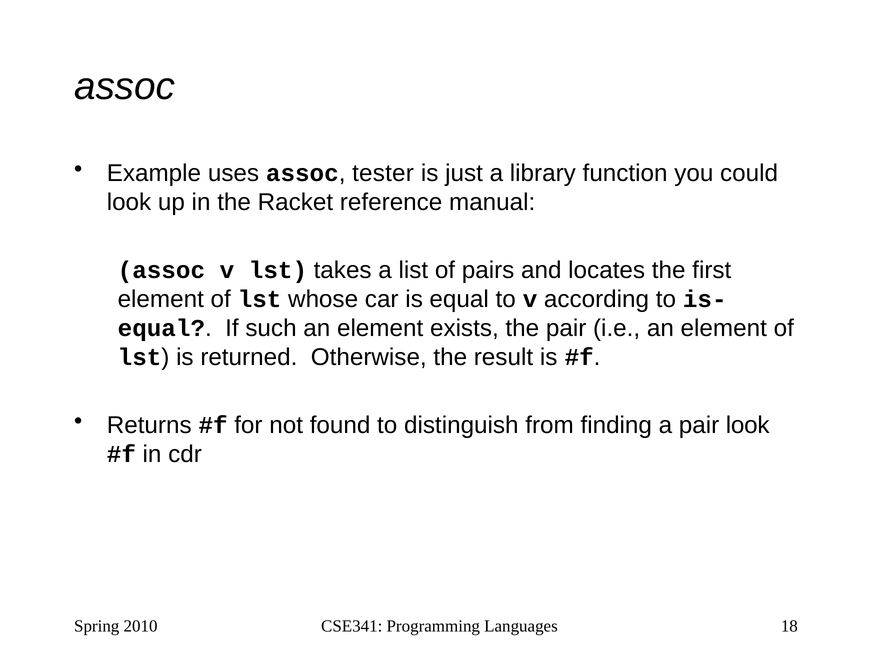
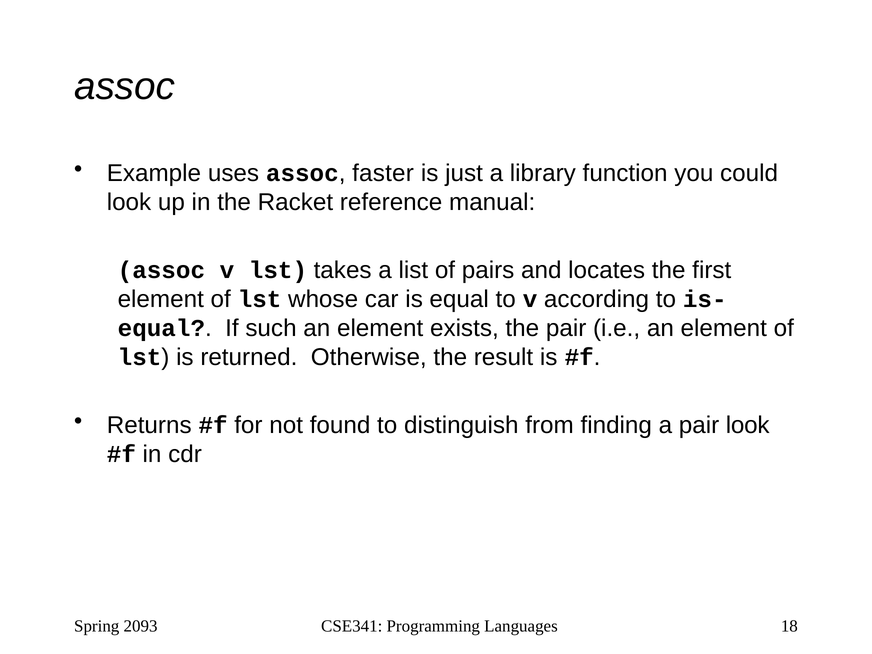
tester: tester -> faster
2010: 2010 -> 2093
